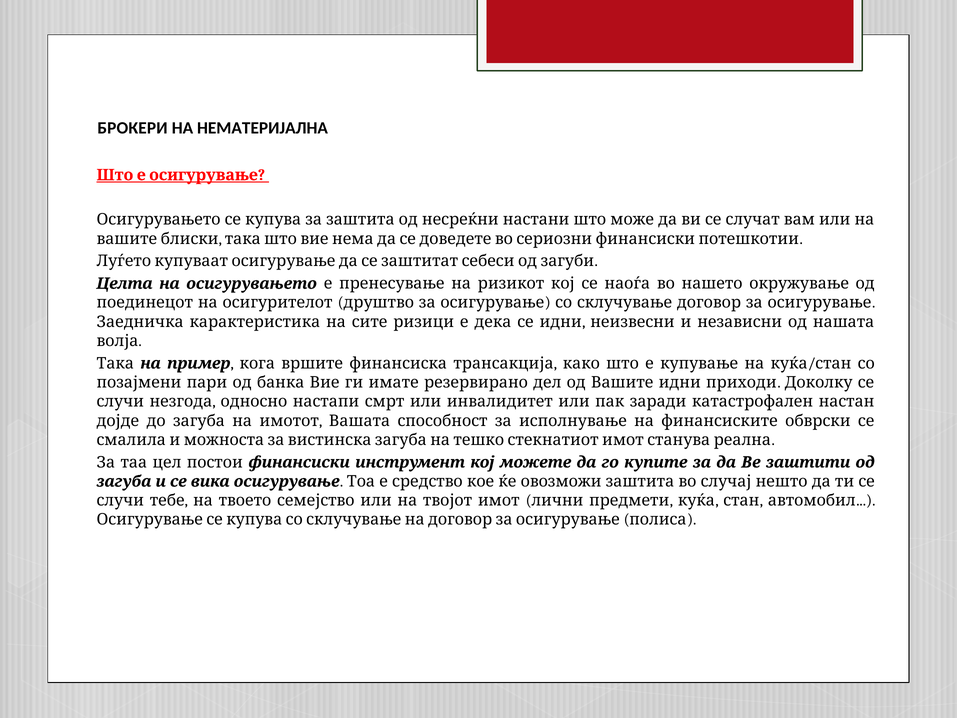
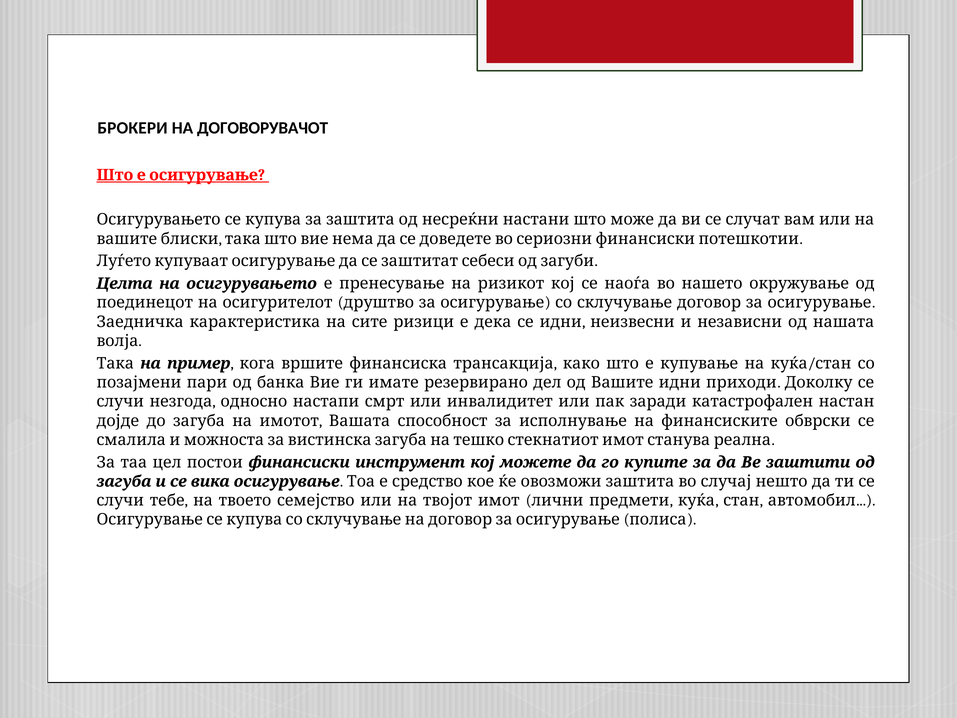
НЕМАТЕРИЈАЛНА: НЕМАТЕРИЈАЛНА -> ДОГОВОРУВАЧОТ
